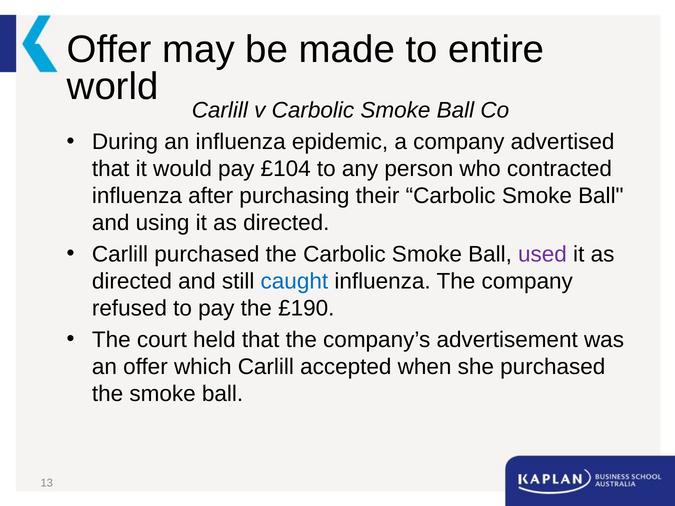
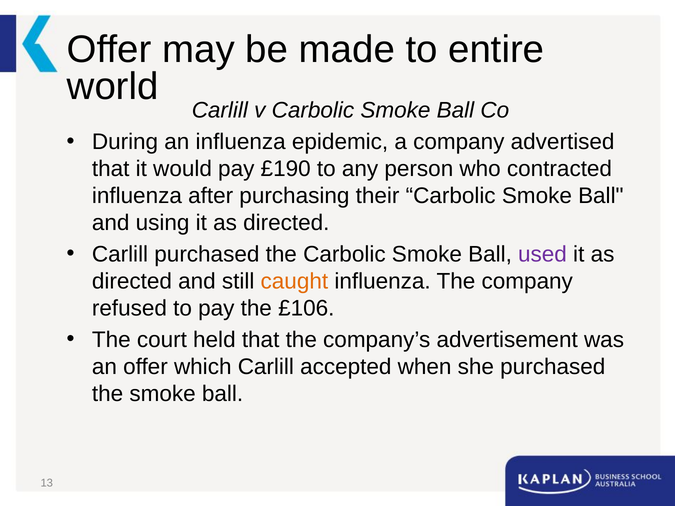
£104: £104 -> £190
caught colour: blue -> orange
£190: £190 -> £106
